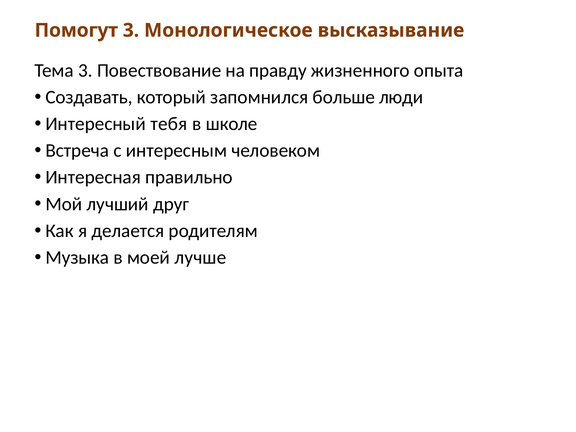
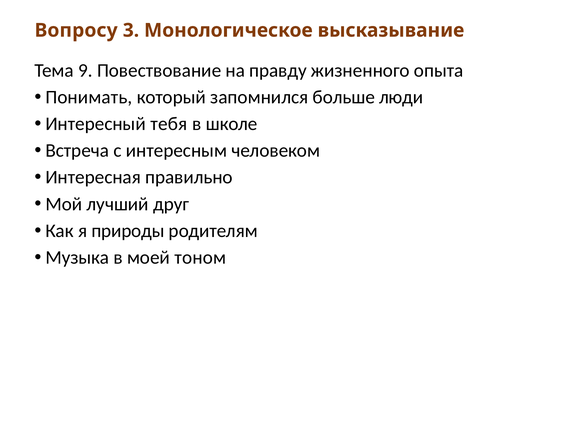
Помогут: Помогут -> Вопросу
Тема 3: 3 -> 9
Создавать: Создавать -> Понимать
делается: делается -> природы
лучше: лучше -> тоном
